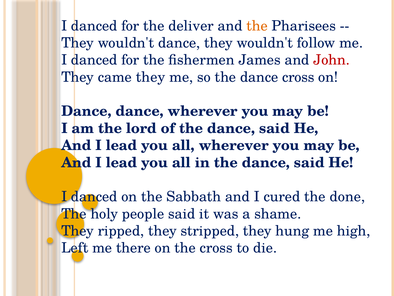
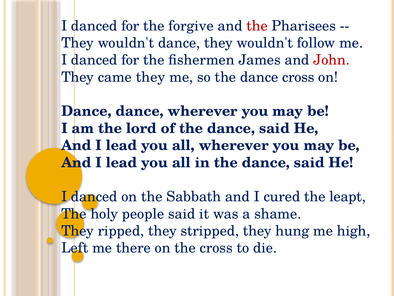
deliver: deliver -> forgive
the at (257, 26) colour: orange -> red
done: done -> leapt
